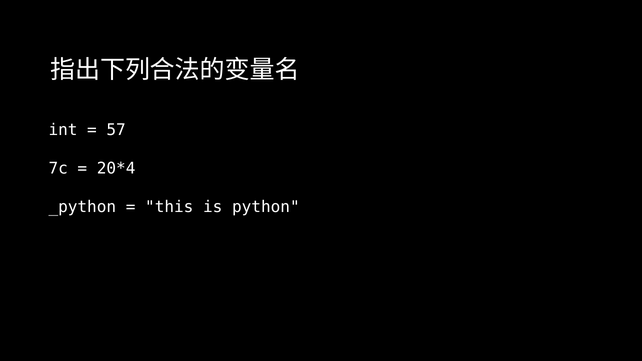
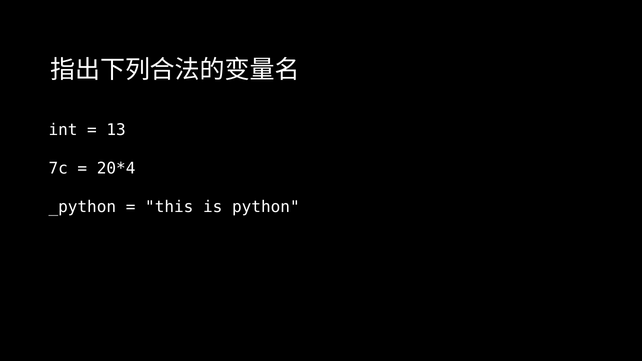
57: 57 -> 13
